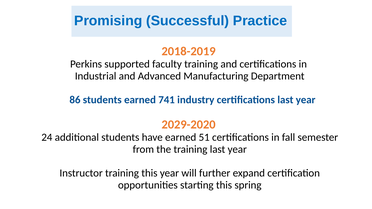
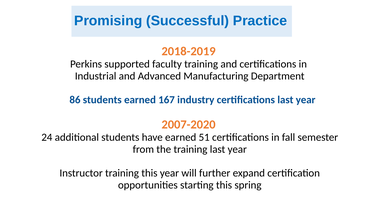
741: 741 -> 167
2029-2020: 2029-2020 -> 2007-2020
